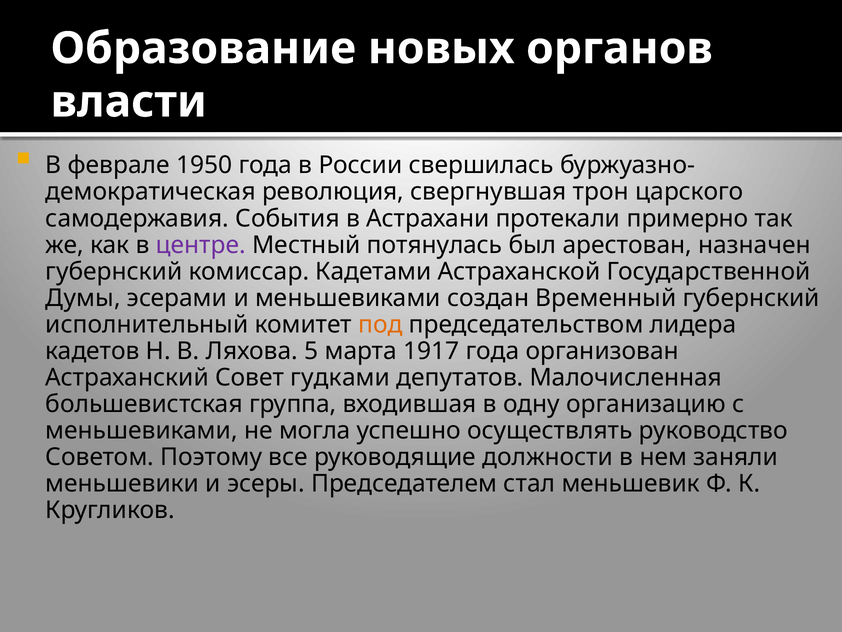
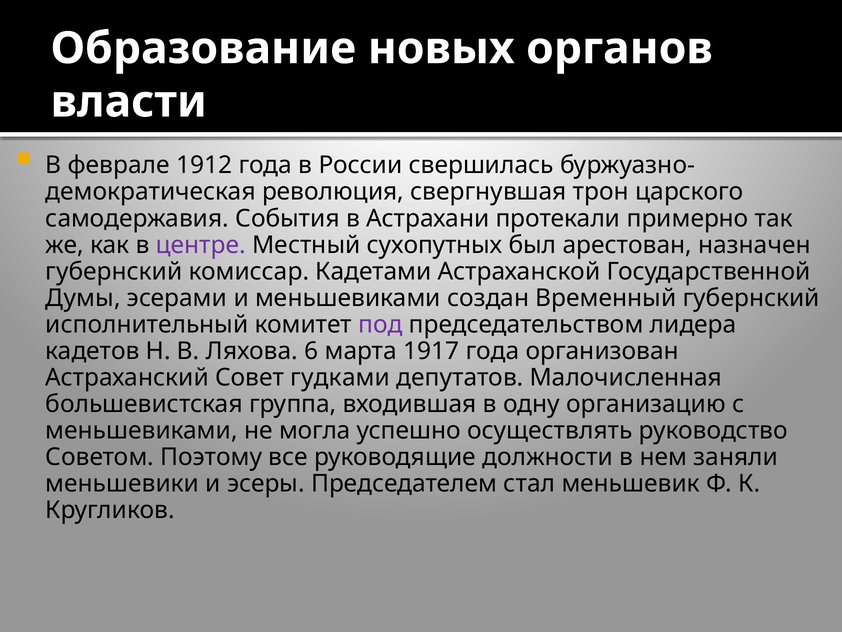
1950: 1950 -> 1912
потянулась: потянулась -> сухопутных
под colour: orange -> purple
5: 5 -> 6
